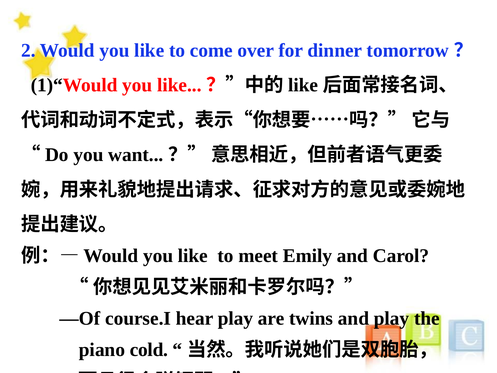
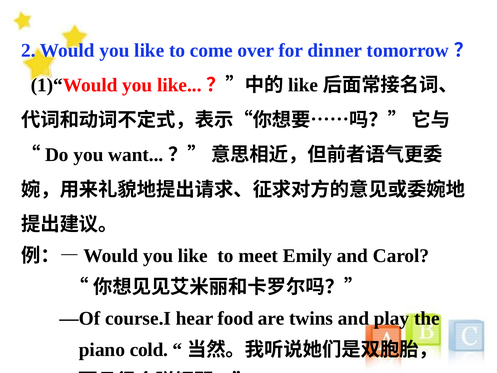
hear play: play -> food
